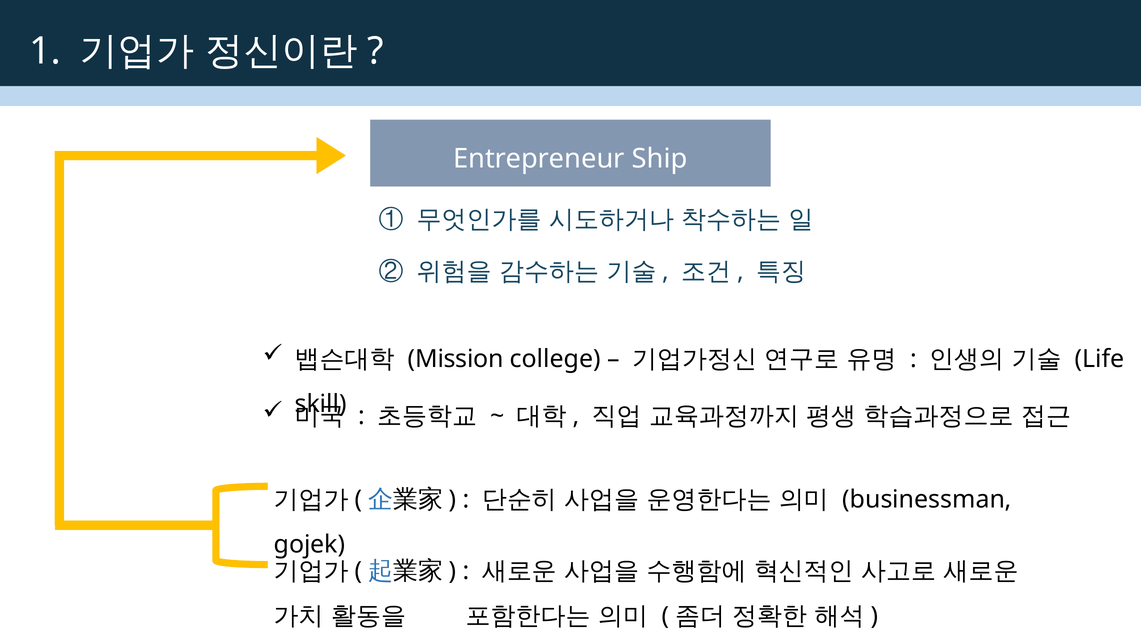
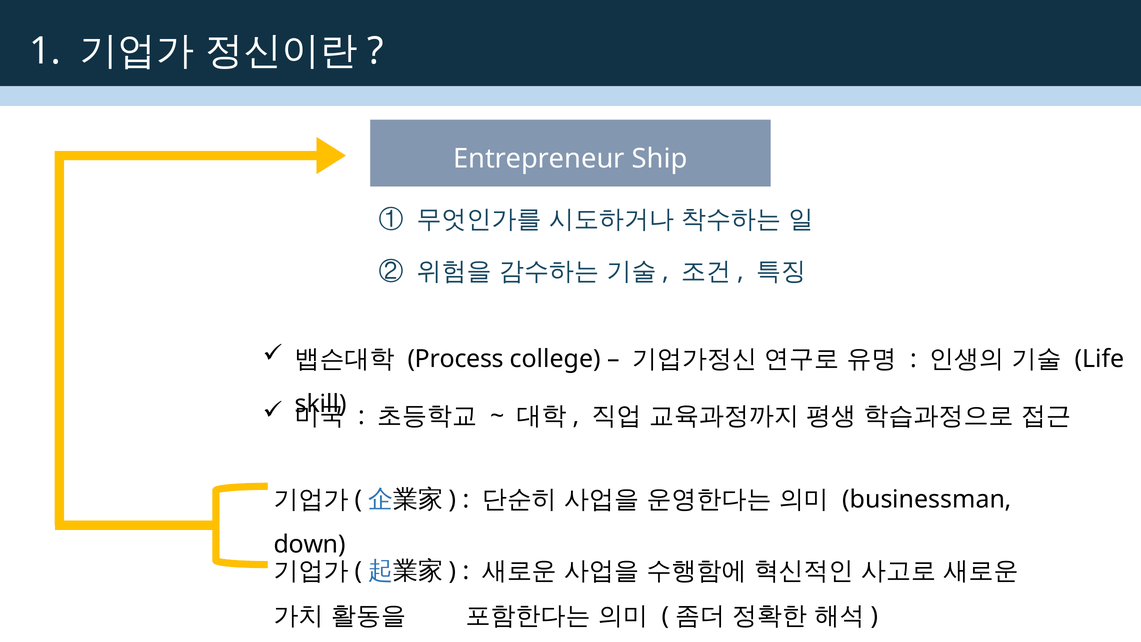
Mission: Mission -> Process
gojek: gojek -> down
